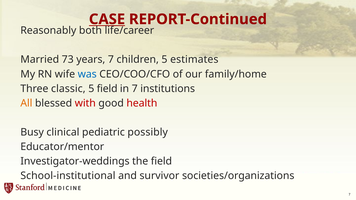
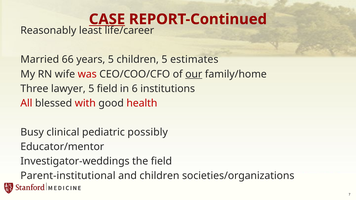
both: both -> least
73: 73 -> 66
years 7: 7 -> 5
was colour: blue -> red
our underline: none -> present
classic: classic -> lawyer
in 7: 7 -> 6
All colour: orange -> red
School-institutional: School-institutional -> Parent-institutional
and survivor: survivor -> children
